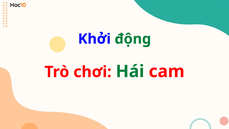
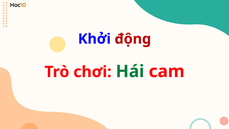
động colour: green -> red
